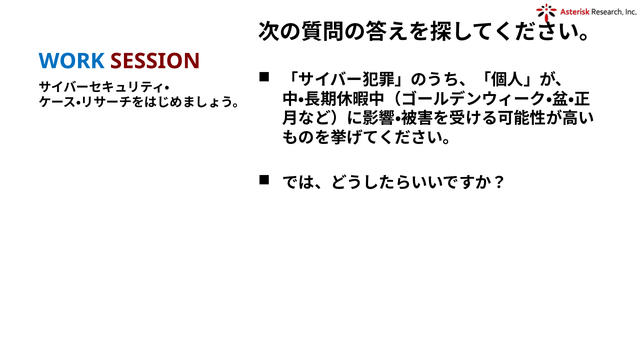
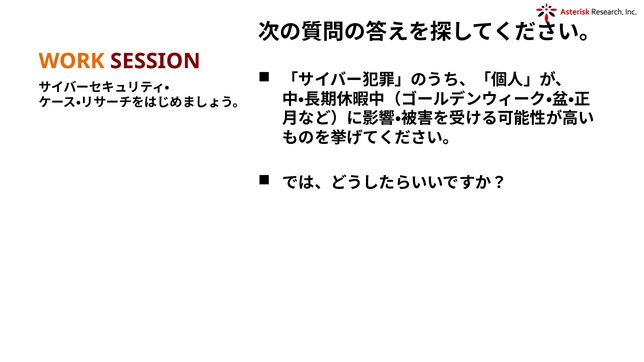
WORK colour: blue -> orange
